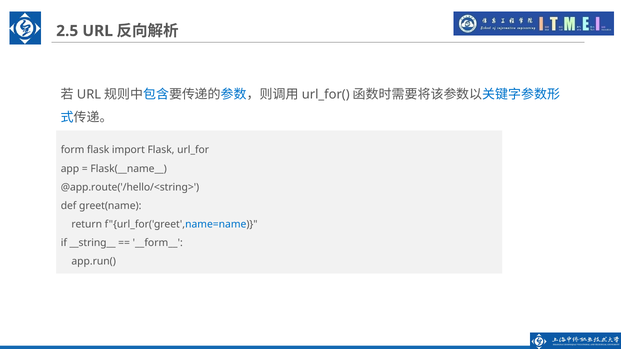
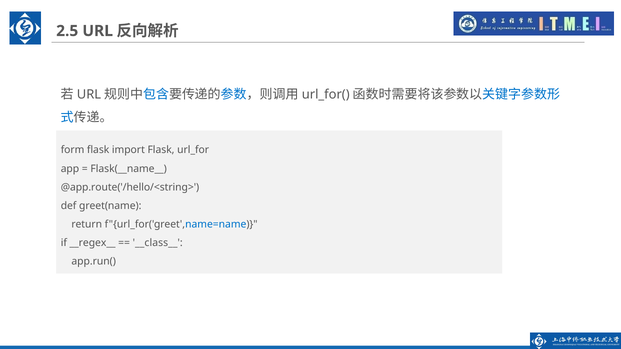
__string__: __string__ -> __regex__
__form__: __form__ -> __class__
